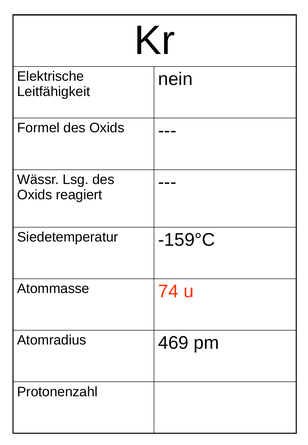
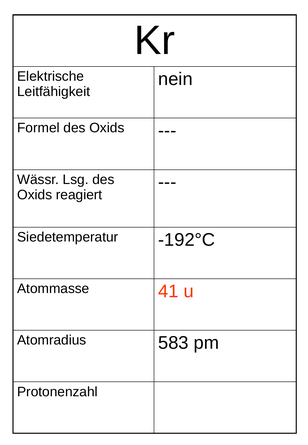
-159°C: -159°C -> -192°C
74: 74 -> 41
469: 469 -> 583
